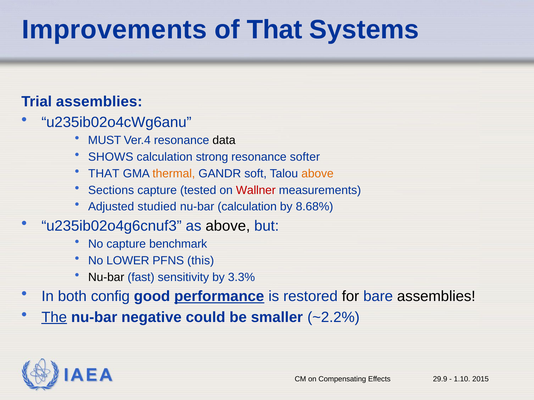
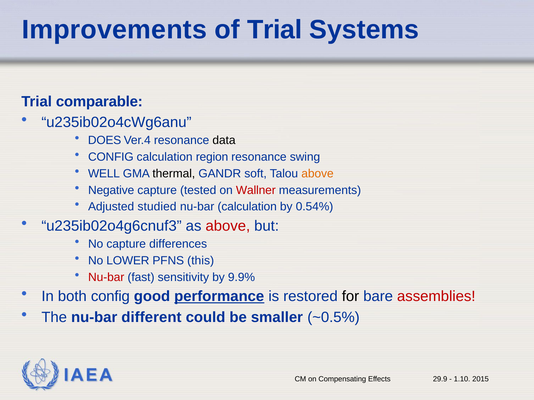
of That: That -> Trial
Trial assemblies: assemblies -> comparable
MUST: MUST -> DOES
SHOWS at (111, 157): SHOWS -> CONFIG
strong: strong -> region
softer: softer -> swing
THAT at (104, 174): THAT -> WELL
thermal colour: orange -> black
Sections: Sections -> Negative
8.68%: 8.68% -> 0.54%
above at (228, 226) colour: black -> red
benchmark: benchmark -> differences
Nu-bar at (106, 278) colour: black -> red
3.3%: 3.3% -> 9.9%
assemblies at (436, 297) colour: black -> red
The underline: present -> none
negative: negative -> different
~2.2%: ~2.2% -> ~0.5%
